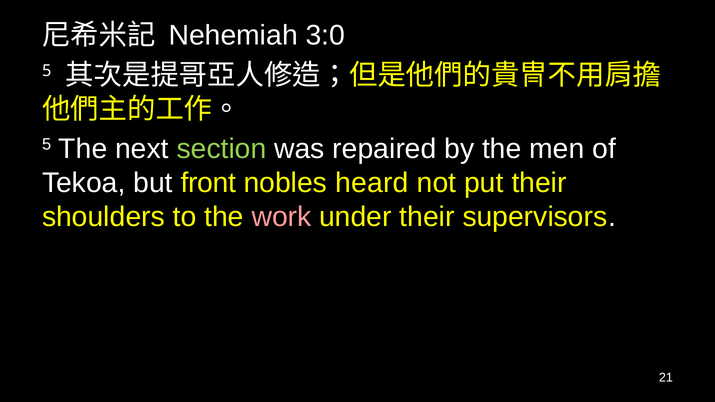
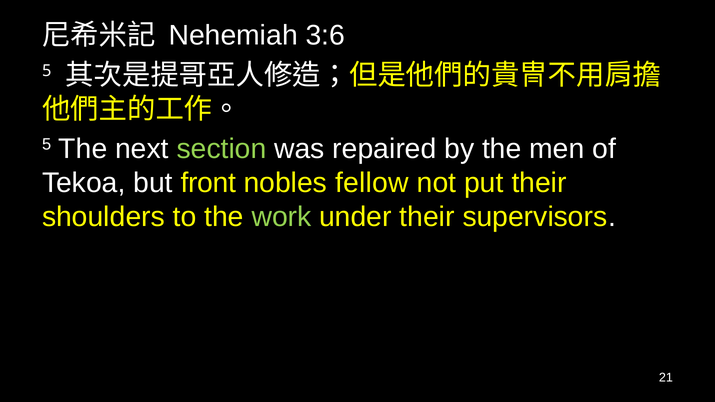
3:0: 3:0 -> 3:6
heard: heard -> fellow
work colour: pink -> light green
